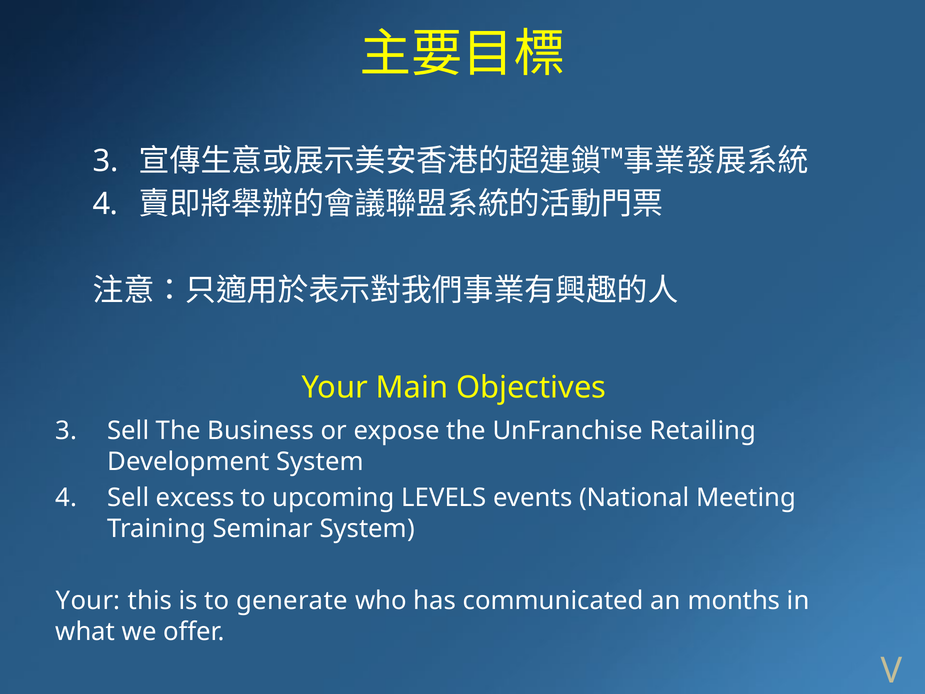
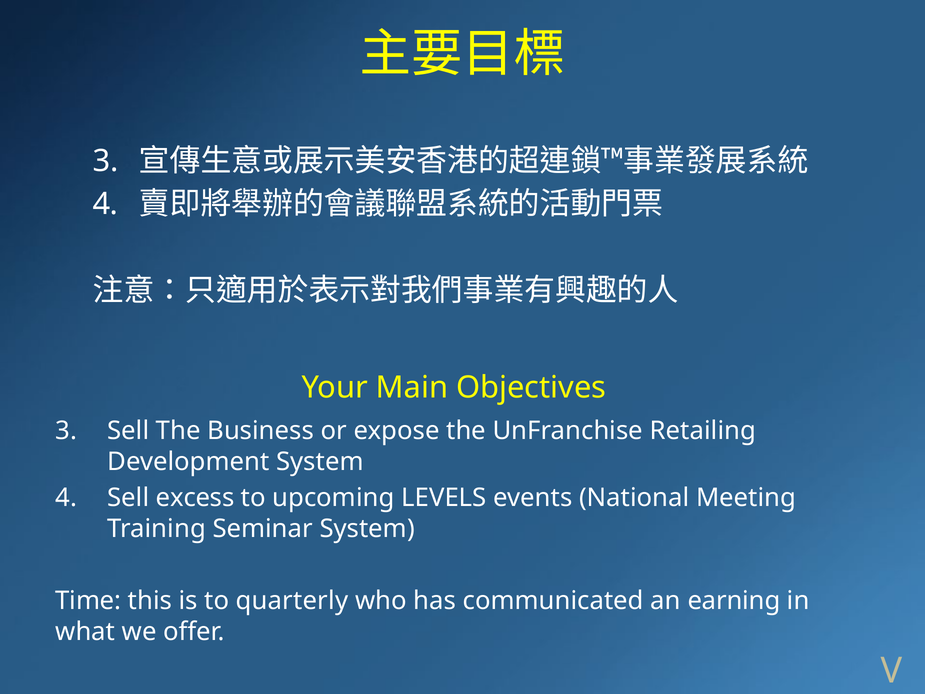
Your at (88, 601): Your -> Time
generate: generate -> quarterly
months: months -> earning
